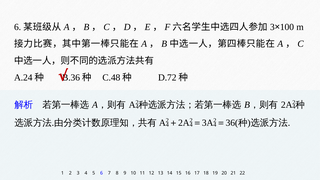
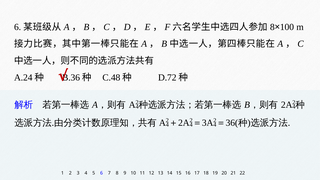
3 at (272, 27): 3 -> 8
